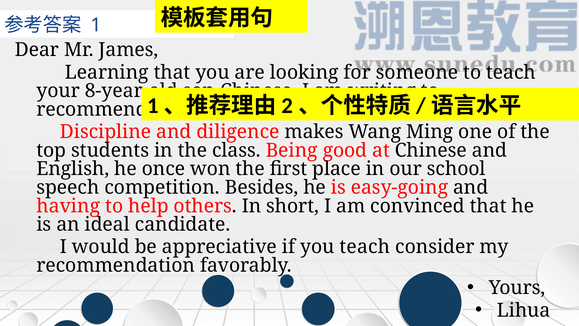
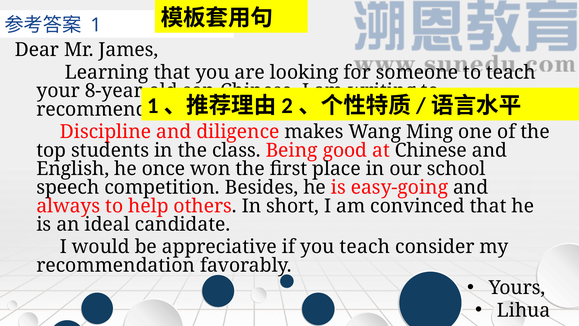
having: having -> always
